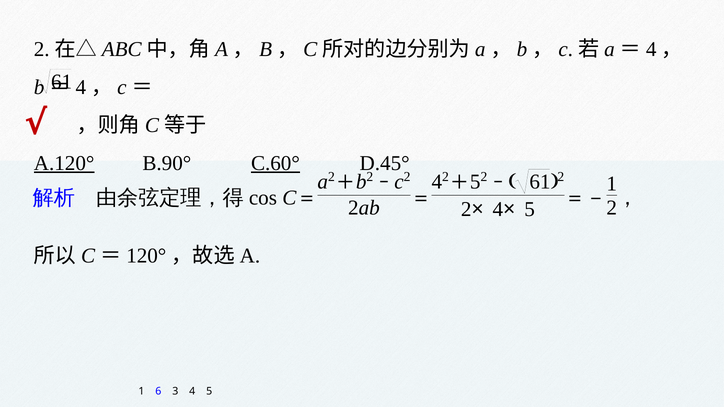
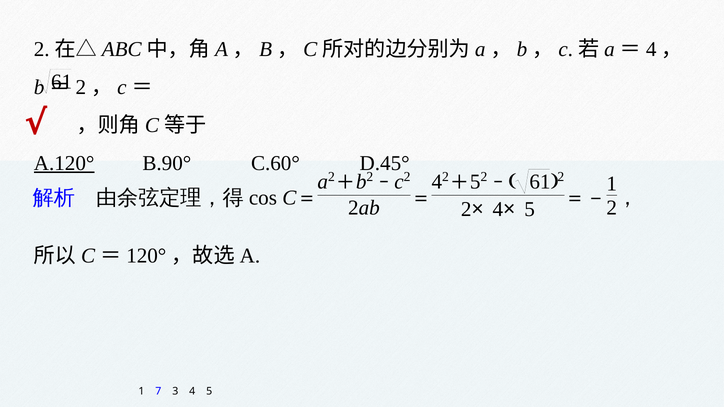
4 at (81, 87): 4 -> 2
C.60° underline: present -> none
6: 6 -> 7
